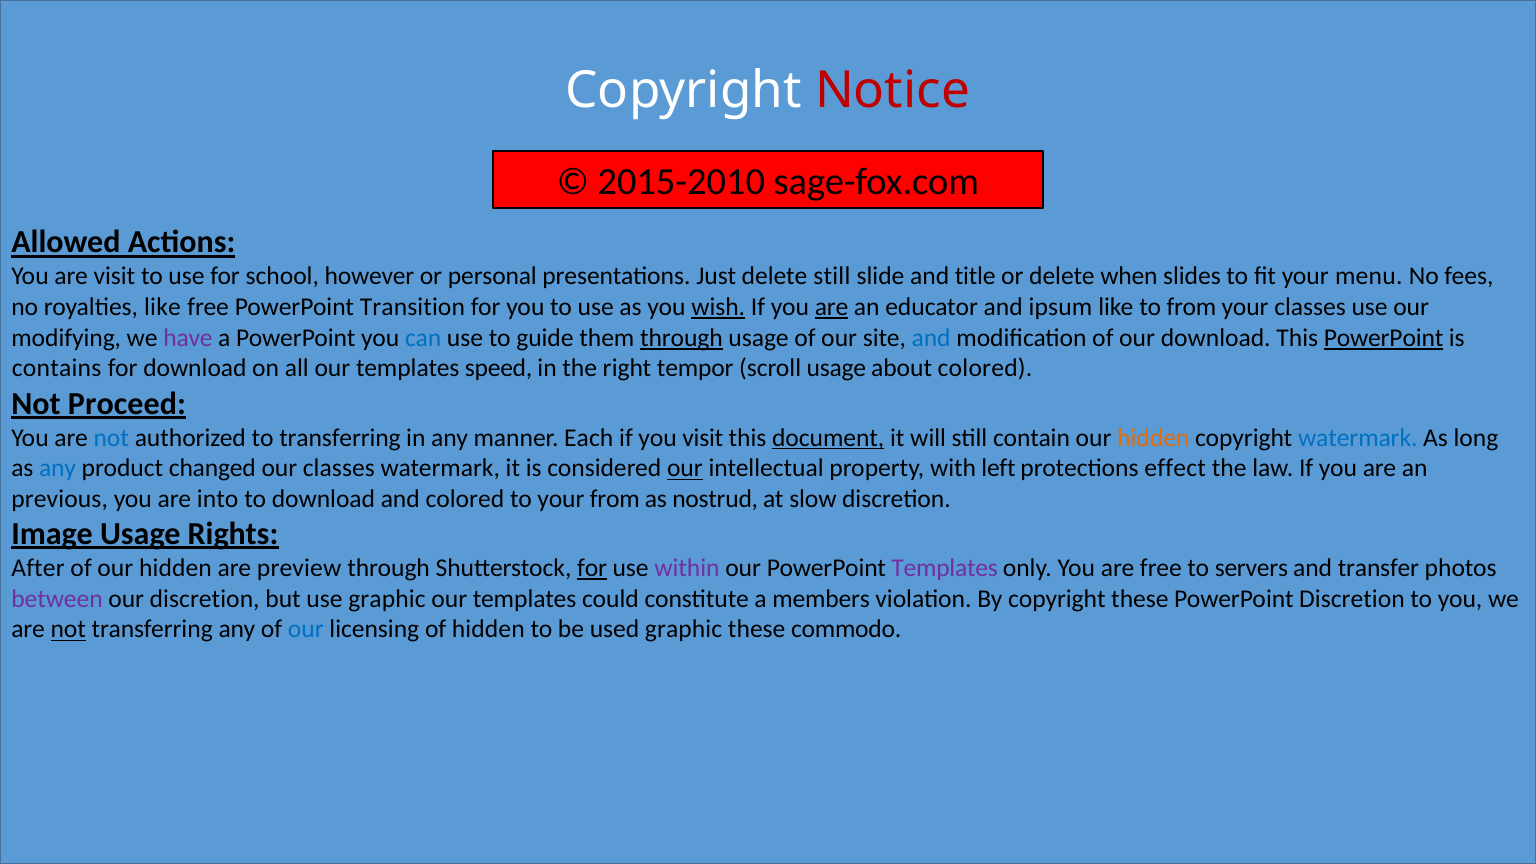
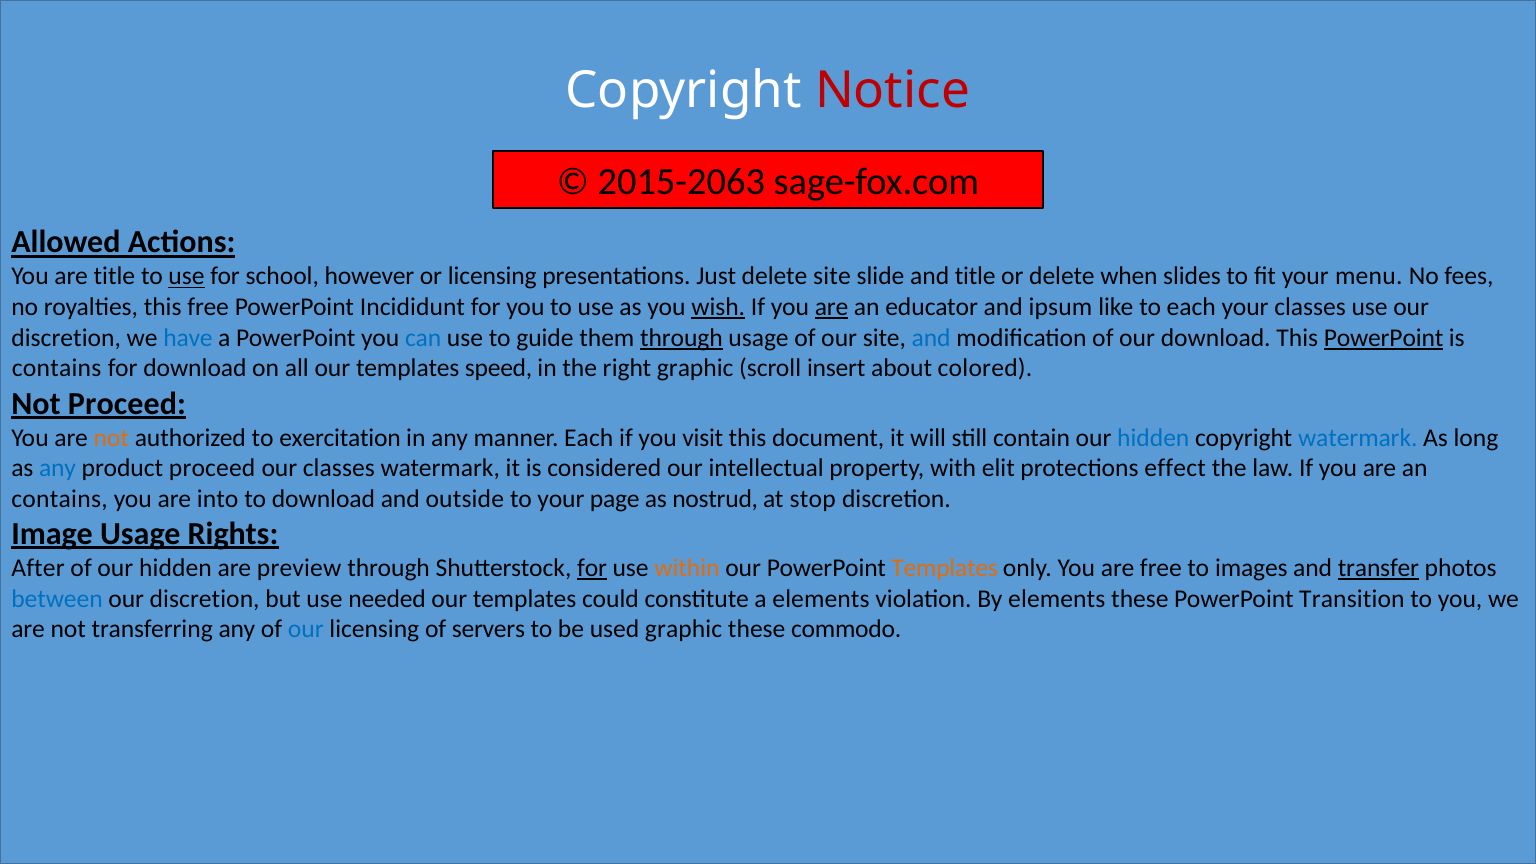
2015-2010: 2015-2010 -> 2015-2063
are visit: visit -> title
use at (187, 276) underline: none -> present
or personal: personal -> licensing
delete still: still -> site
royalties like: like -> this
Transition: Transition -> Incididunt
to from: from -> each
modifying at (66, 338): modifying -> discretion
have colour: purple -> blue
right tempor: tempor -> graphic
scroll usage: usage -> insert
not at (111, 438) colour: blue -> orange
to transferring: transferring -> exercitation
document underline: present -> none
hidden at (1153, 438) colour: orange -> blue
product changed: changed -> proceed
our at (685, 468) underline: present -> none
left: left -> elit
previous at (60, 499): previous -> contains
and colored: colored -> outside
your from: from -> page
slow: slow -> stop
within colour: purple -> orange
Templates at (945, 568) colour: purple -> orange
servers: servers -> images
transfer underline: none -> present
between colour: purple -> blue
use graphic: graphic -> needed
a members: members -> elements
By copyright: copyright -> elements
PowerPoint Discretion: Discretion -> Transition
not at (68, 630) underline: present -> none
of hidden: hidden -> servers
